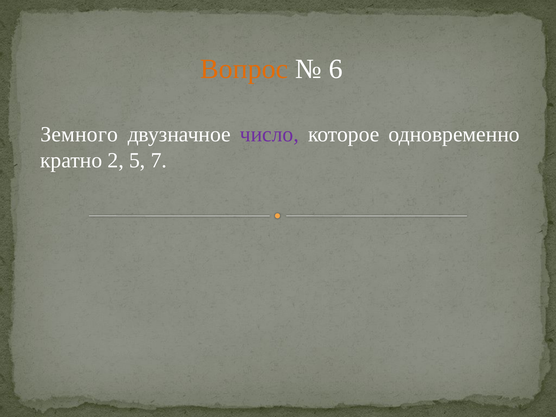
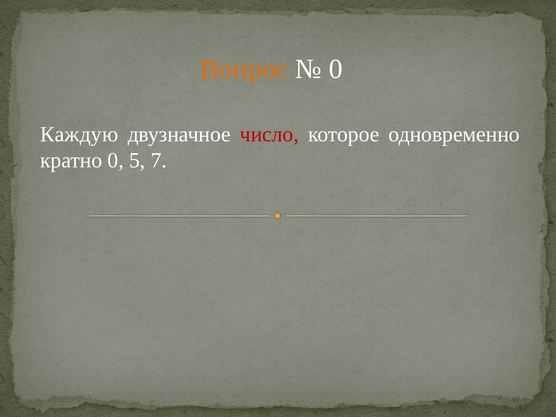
6 at (336, 69): 6 -> 0
Земного: Земного -> Каждую
число colour: purple -> red
кратно 2: 2 -> 0
